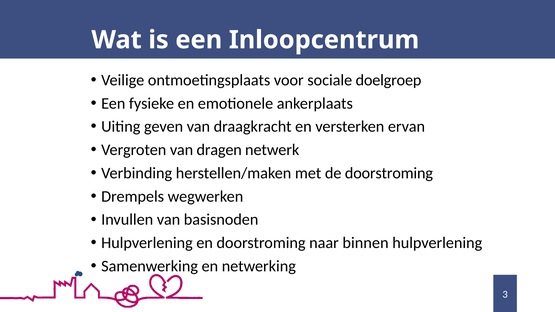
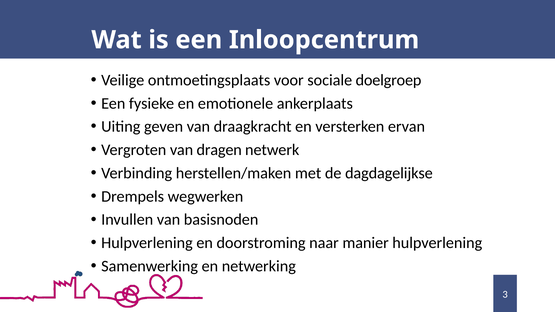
de doorstroming: doorstroming -> dagdagelijkse
binnen: binnen -> manier
